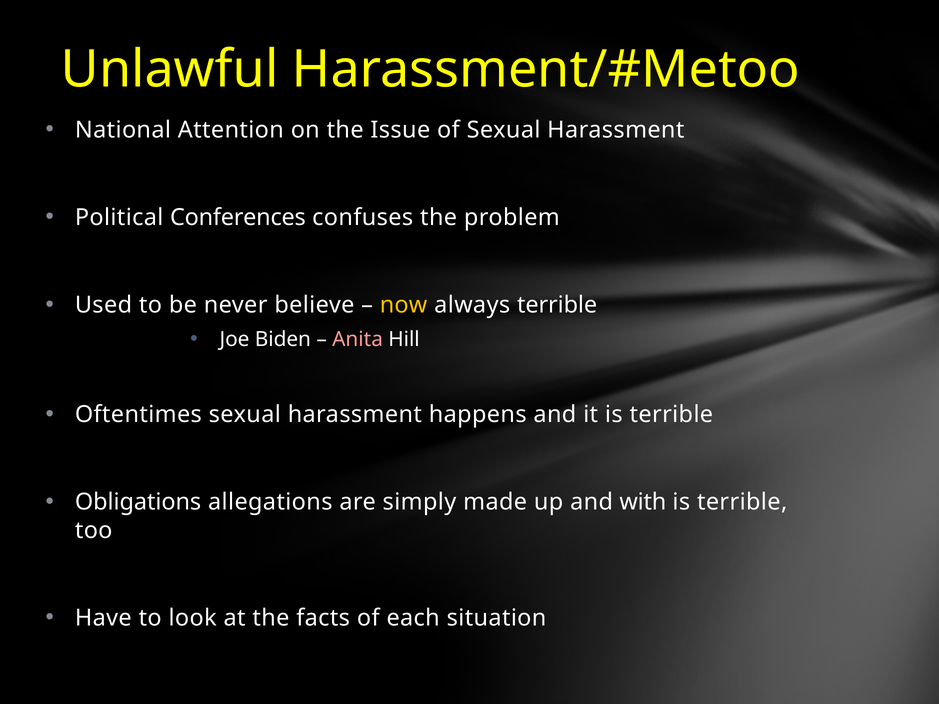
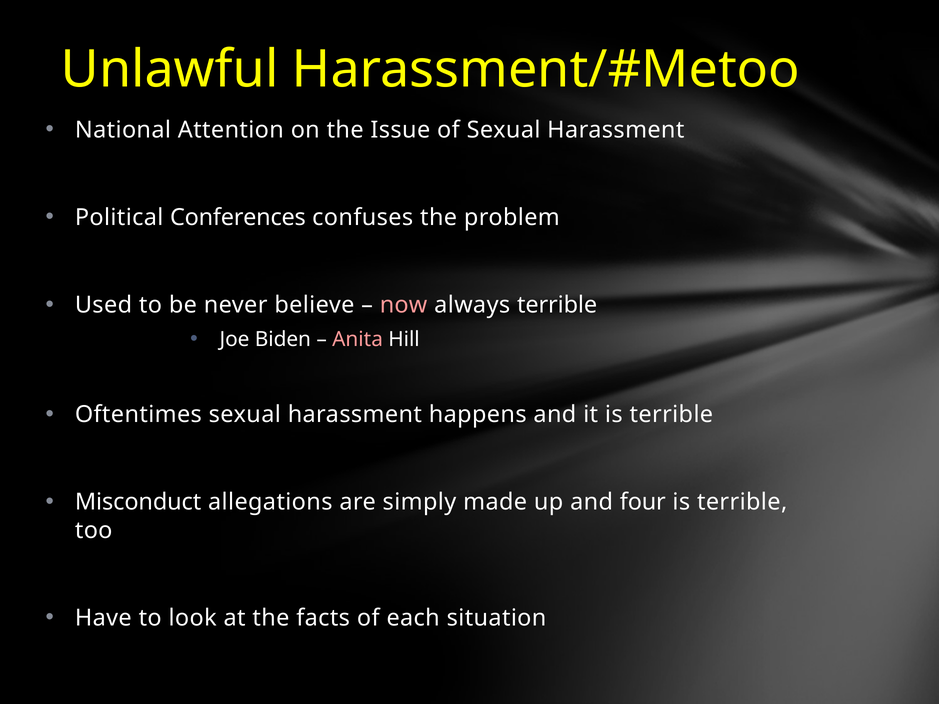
now colour: yellow -> pink
Obligations: Obligations -> Misconduct
with: with -> four
